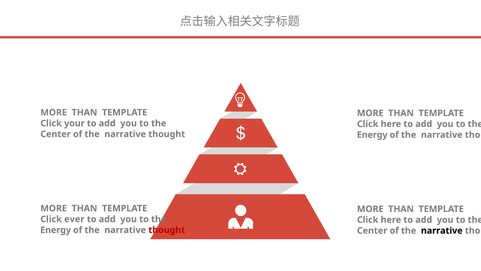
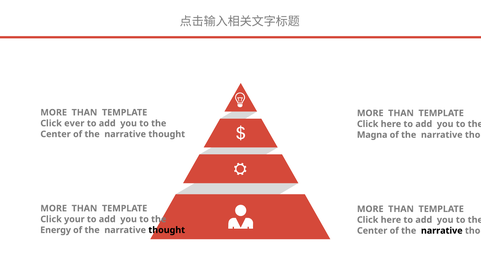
your: your -> ever
Energy at (372, 135): Energy -> Magna
ever: ever -> your
thought at (167, 230) colour: red -> black
